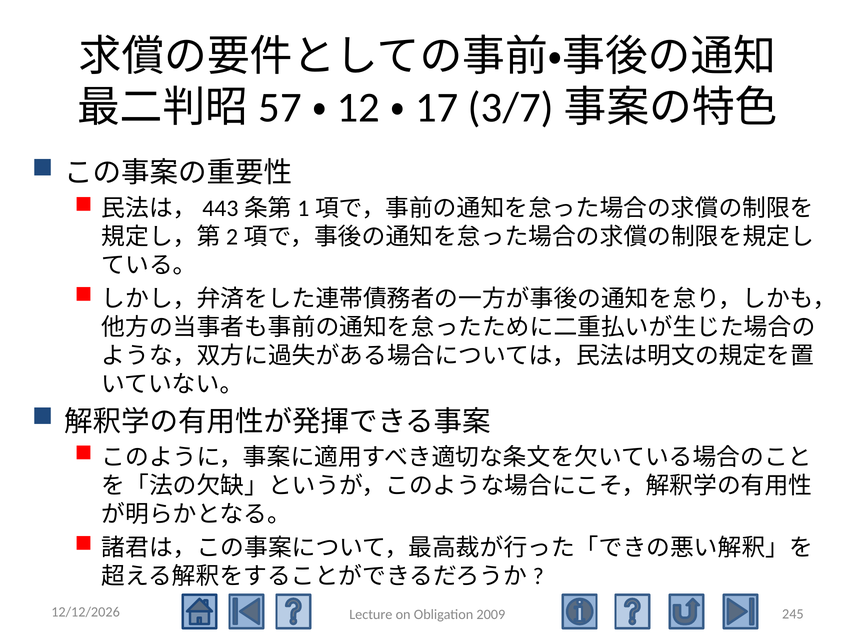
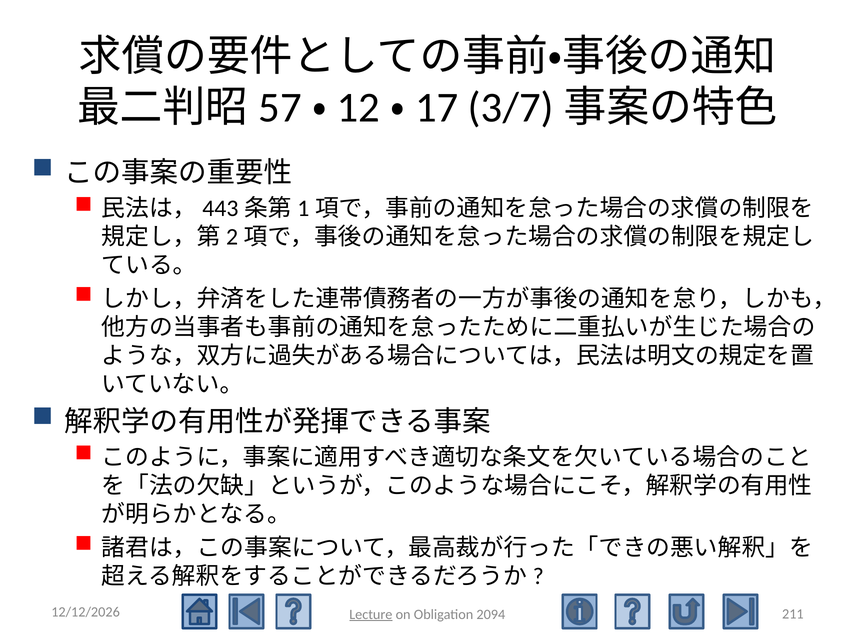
245: 245 -> 211
Lecture underline: none -> present
2009: 2009 -> 2094
